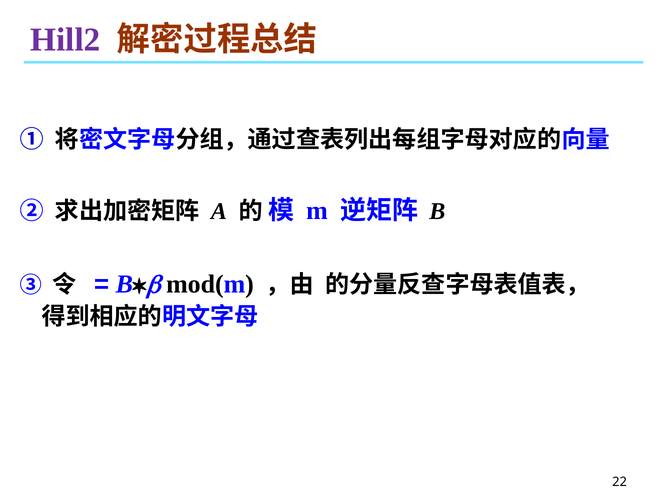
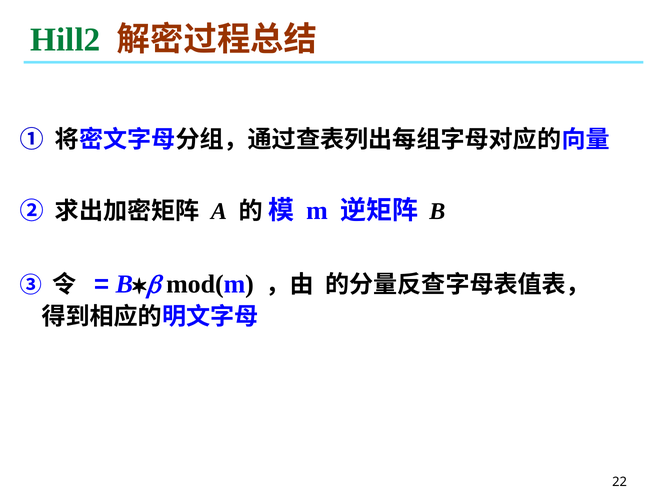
Hill2 colour: purple -> green
